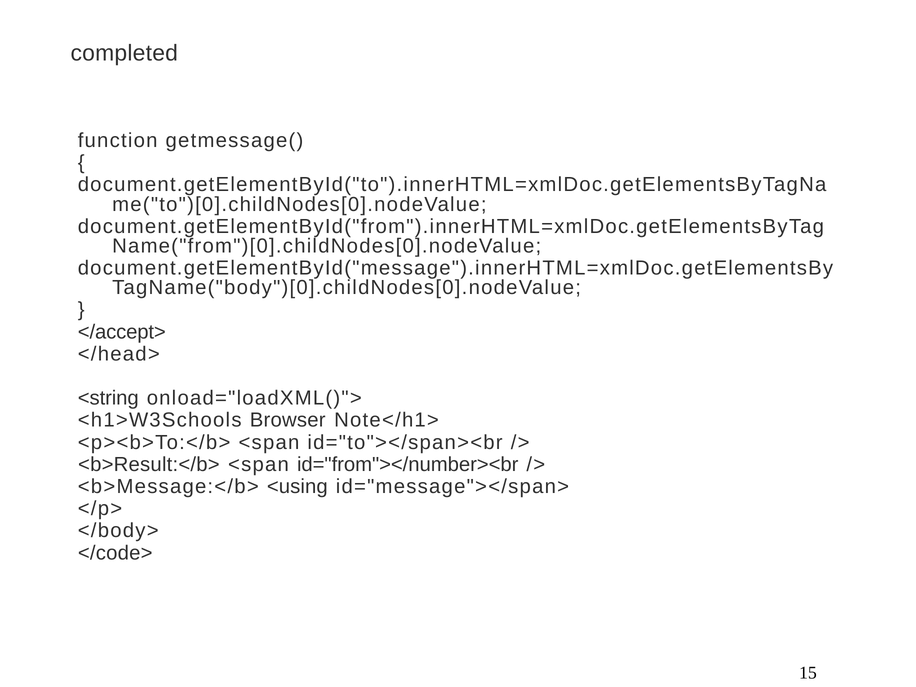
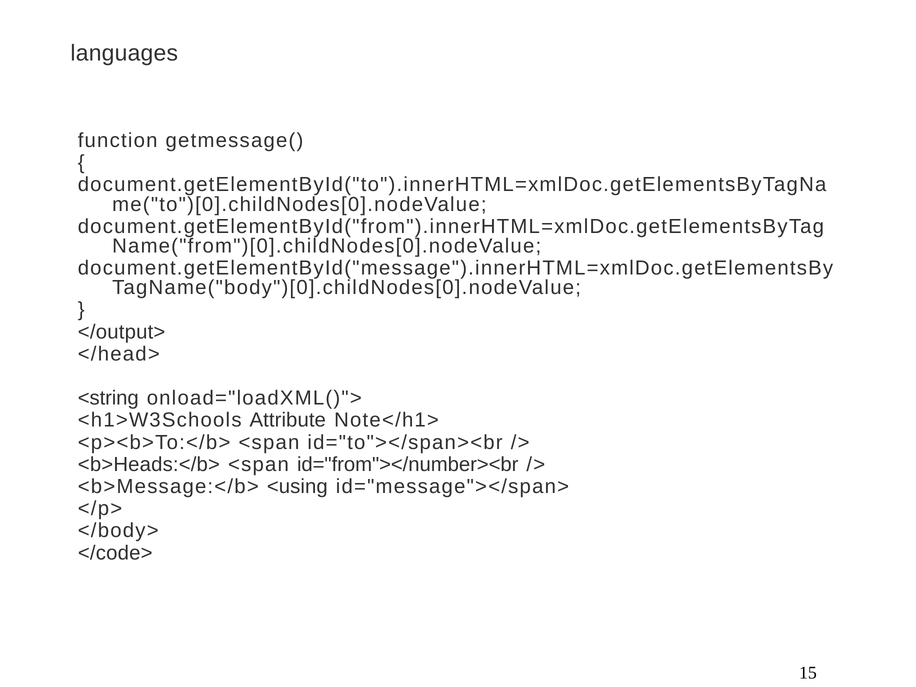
completed: completed -> languages
</accept>: </accept> -> </output>
Browser: Browser -> Attribute
<b>Result:</b>: <b>Result:</b> -> <b>Heads:</b>
